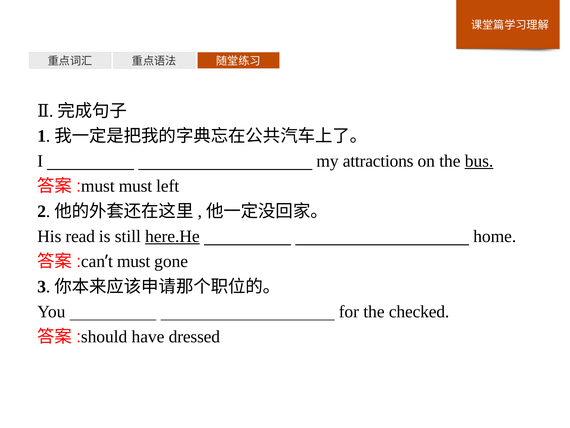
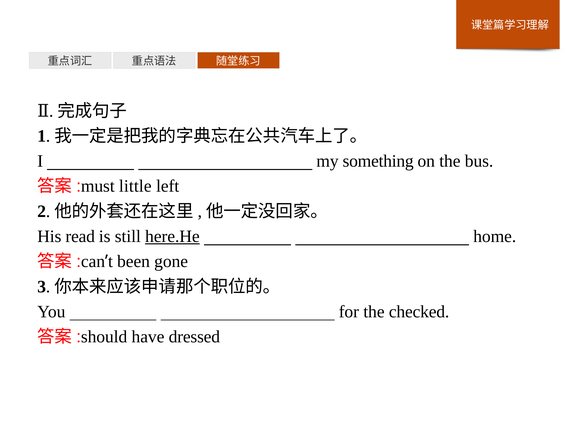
attractions: attractions -> something
bus underline: present -> none
must at (135, 186): must -> little
must at (134, 261): must -> been
